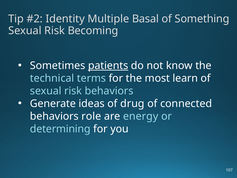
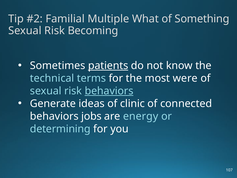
Identity: Identity -> Familial
Basal: Basal -> What
learn: learn -> were
behaviors at (109, 91) underline: none -> present
drug: drug -> clinic
role: role -> jobs
